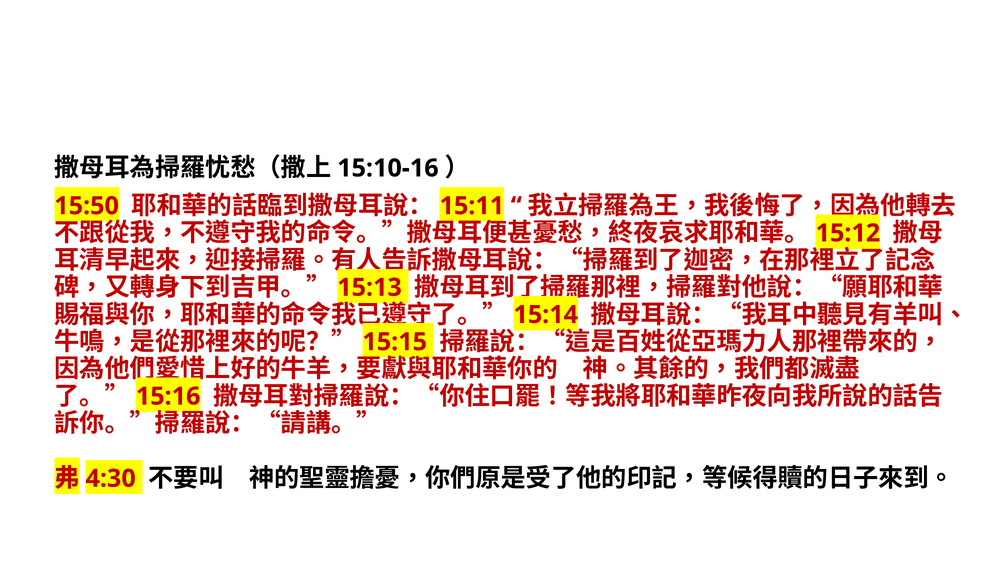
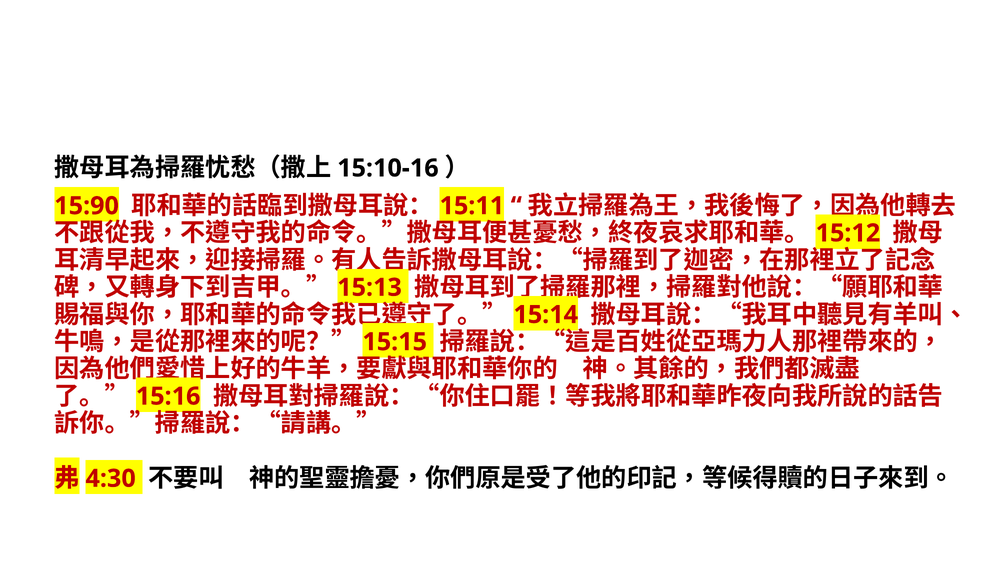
15:50: 15:50 -> 15:90
